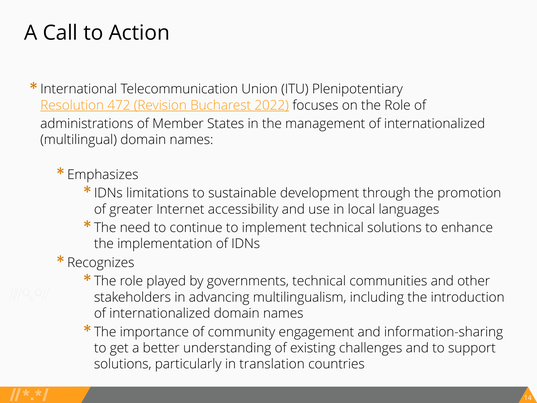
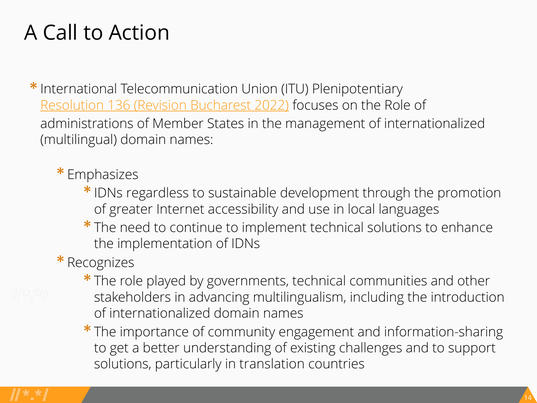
472: 472 -> 136
limitations: limitations -> regardless
